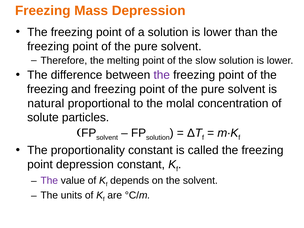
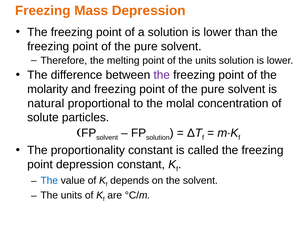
of the slow: slow -> units
freezing at (48, 89): freezing -> molarity
The at (49, 181) colour: purple -> blue
